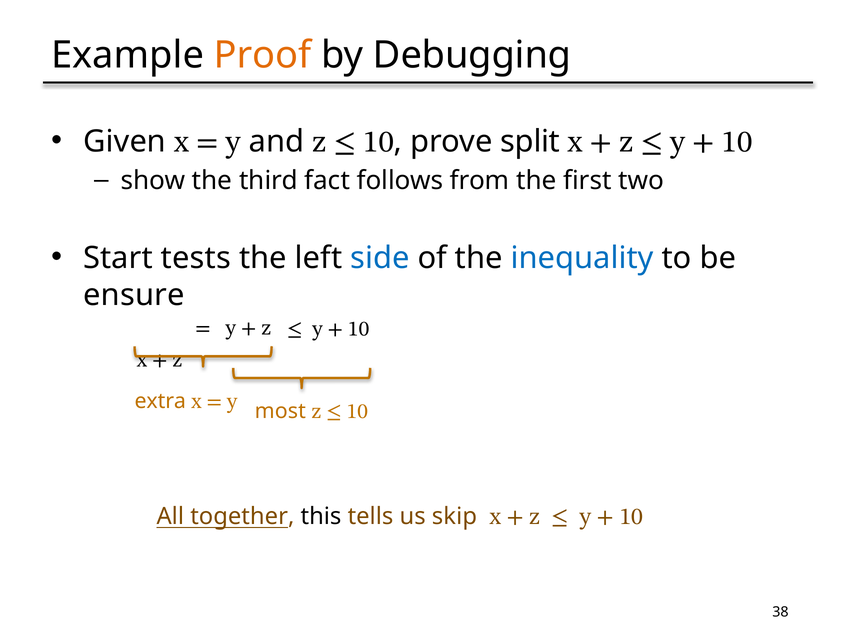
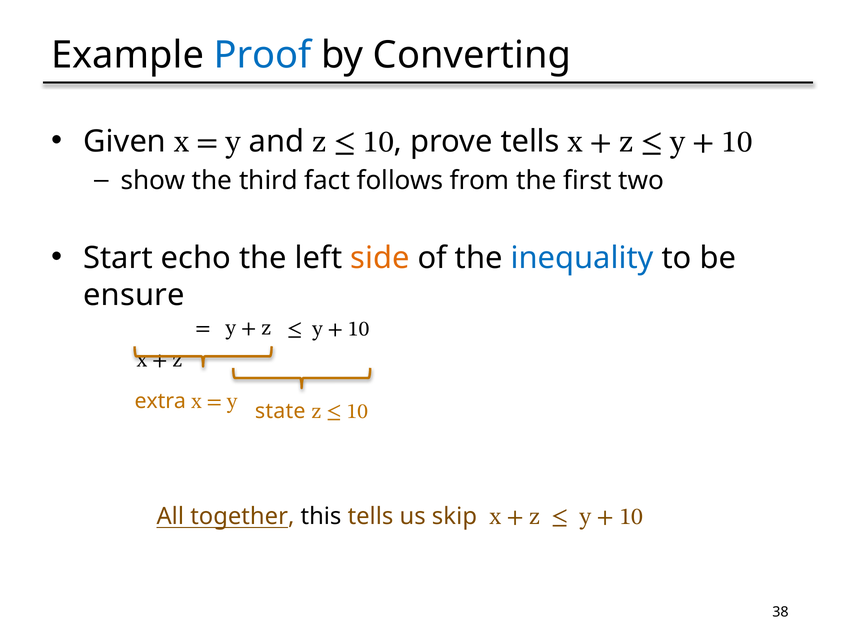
Proof colour: orange -> blue
Debugging: Debugging -> Converting
prove split: split -> tells
tests: tests -> echo
side colour: blue -> orange
most: most -> state
